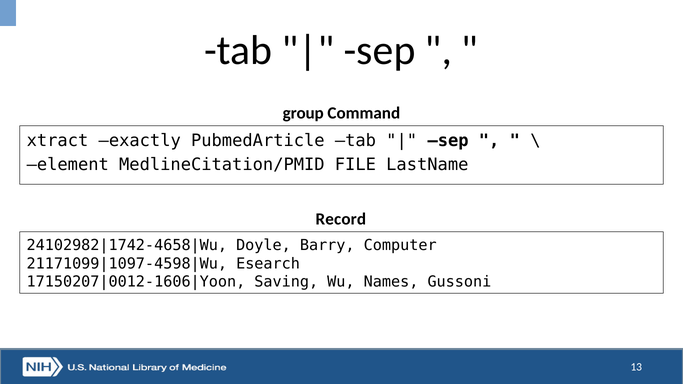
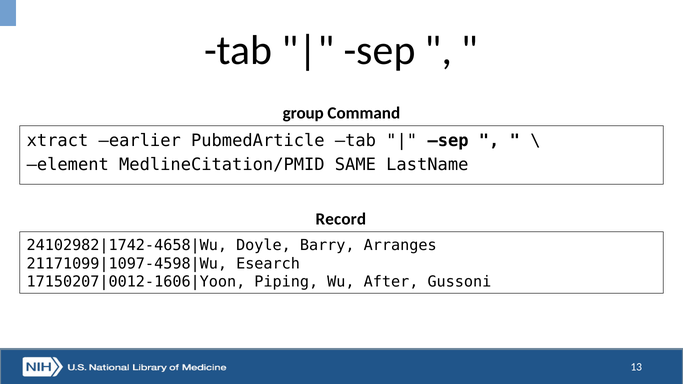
exactly: exactly -> earlier
FILE: FILE -> SAME
Computer: Computer -> Arranges
Saving: Saving -> Piping
Names: Names -> After
